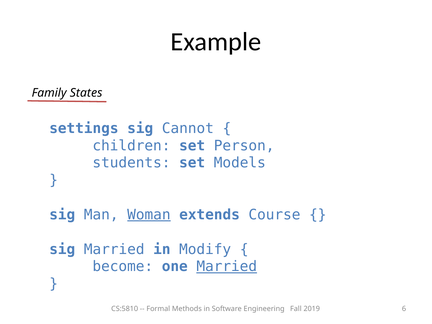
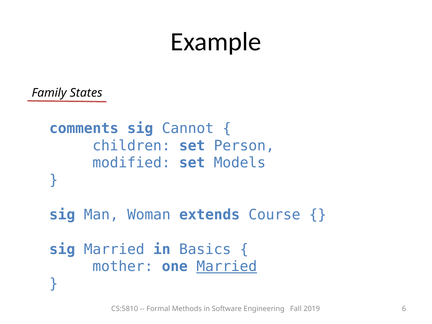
settings: settings -> comments
students: students -> modified
Woman underline: present -> none
Modify: Modify -> Basics
become: become -> mother
